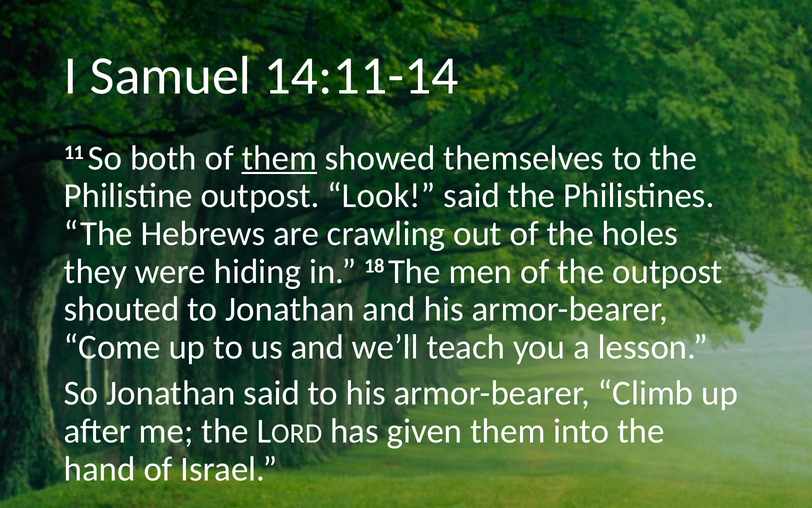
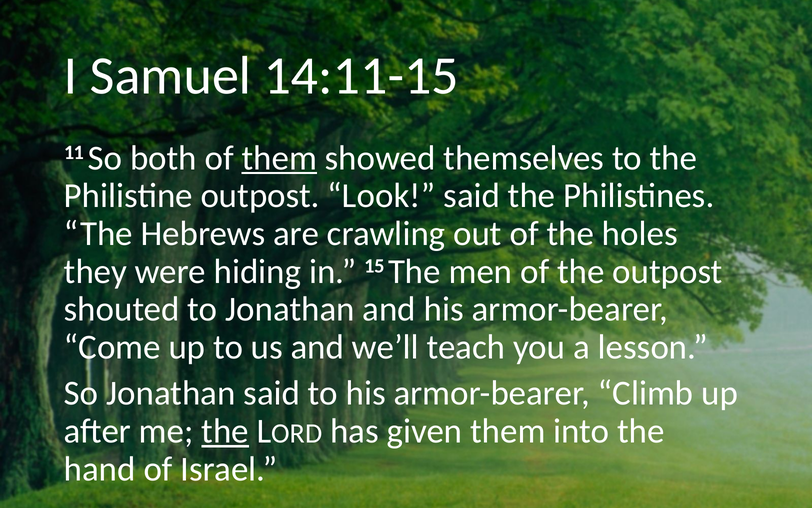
14:11-14: 14:11-14 -> 14:11-15
18: 18 -> 15
the at (225, 431) underline: none -> present
